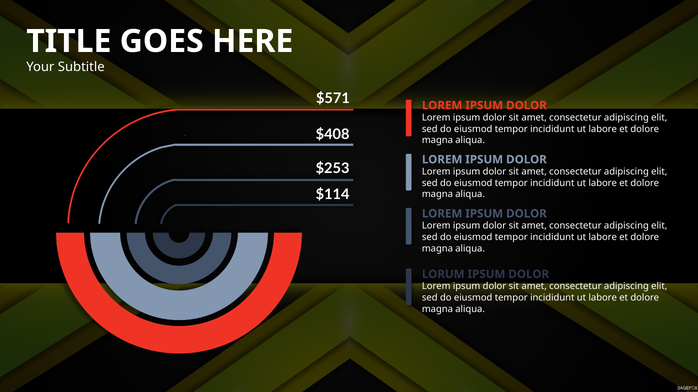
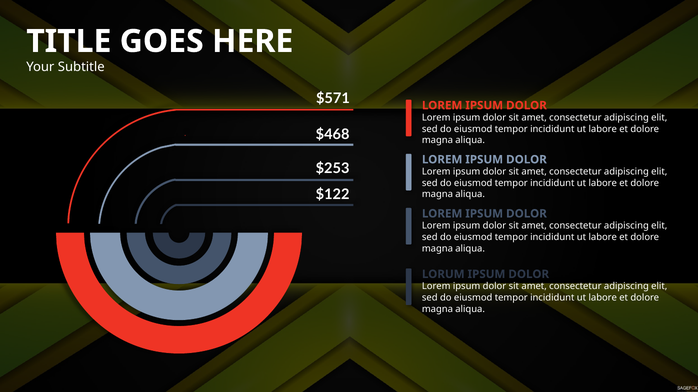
$408: $408 -> $468
$114: $114 -> $122
